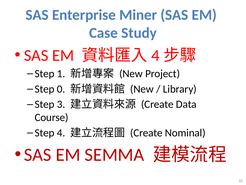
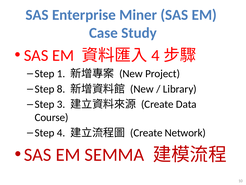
0: 0 -> 8
Nominal: Nominal -> Network
